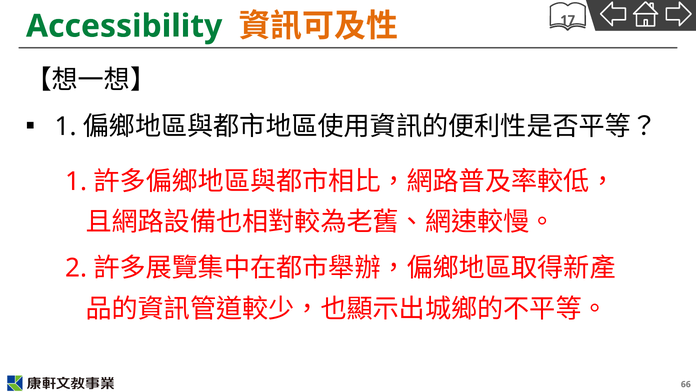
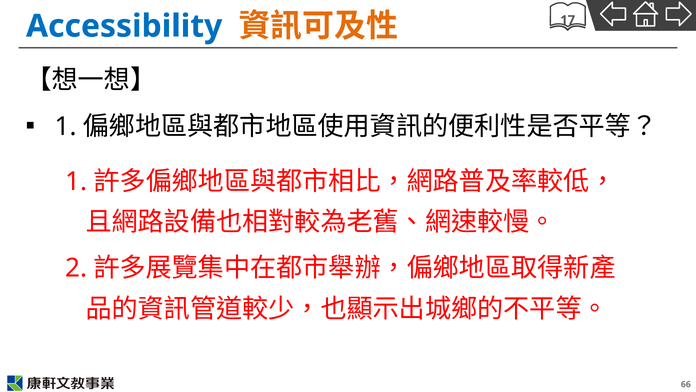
Accessibility colour: green -> blue
